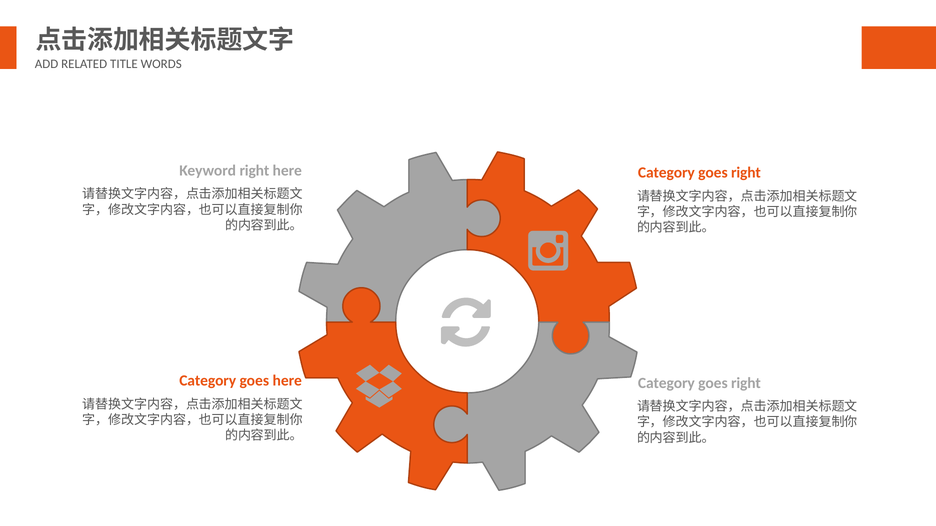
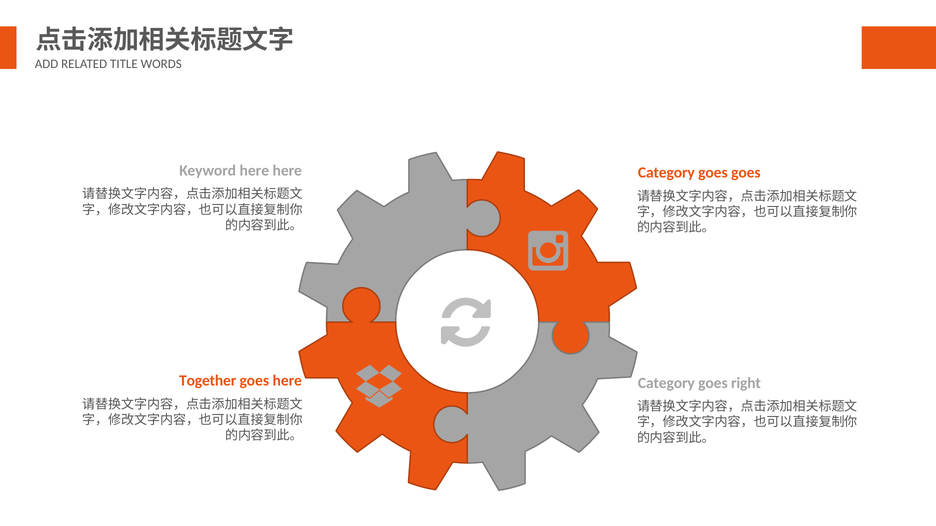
Keyword right: right -> here
right at (746, 173): right -> goes
Category at (208, 381): Category -> Together
